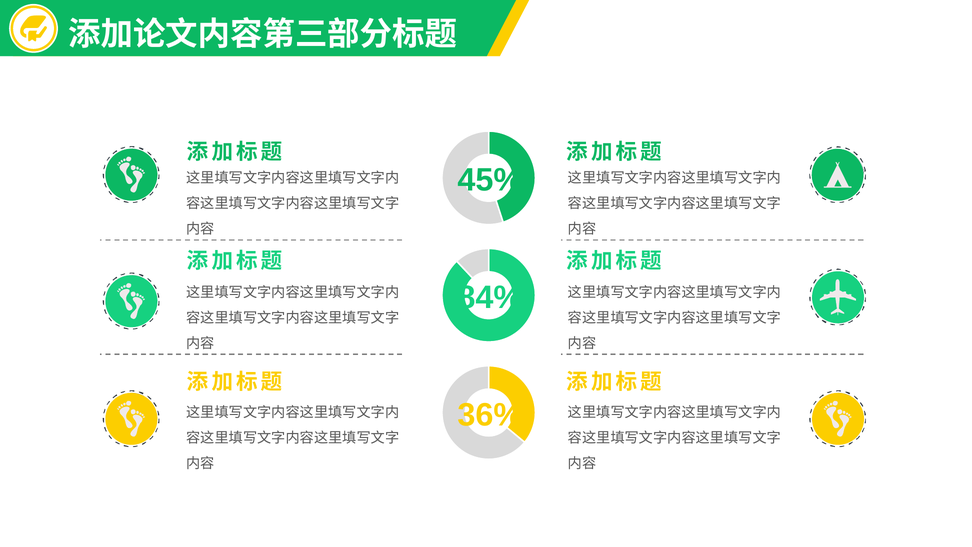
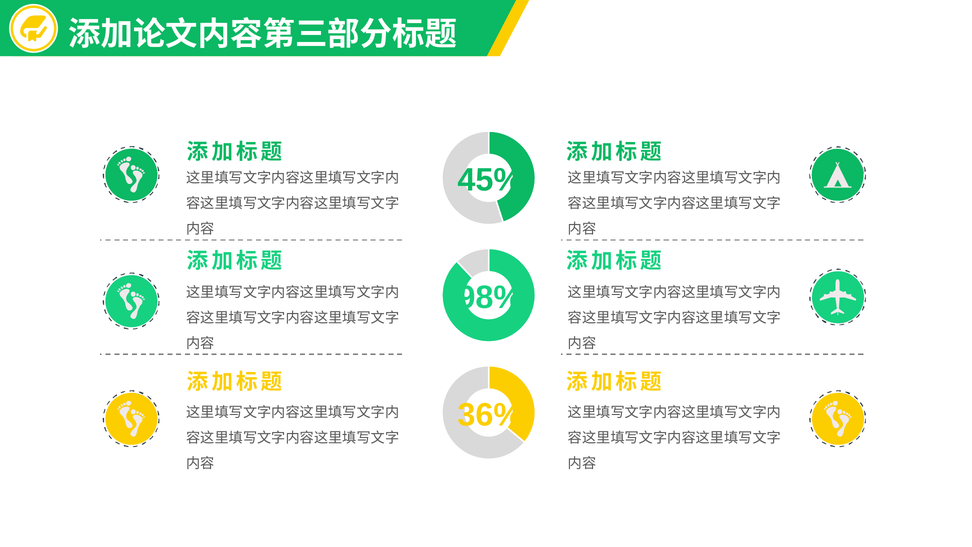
84%: 84% -> 98%
